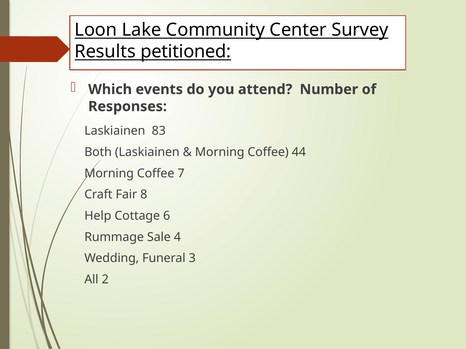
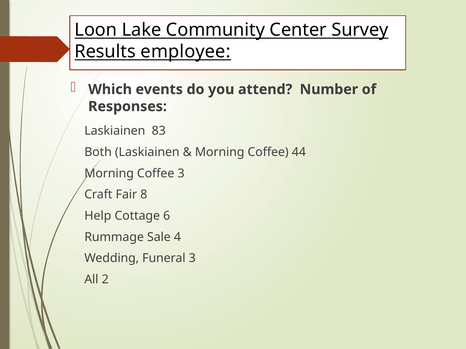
petitioned: petitioned -> employee
Coffee 7: 7 -> 3
